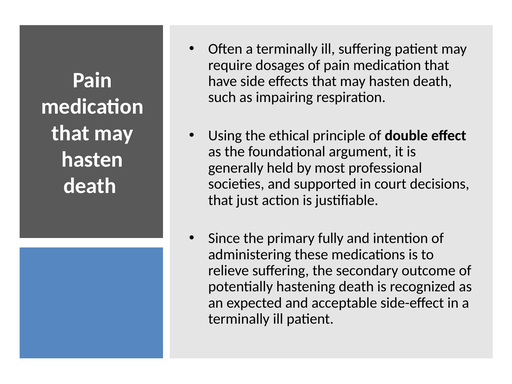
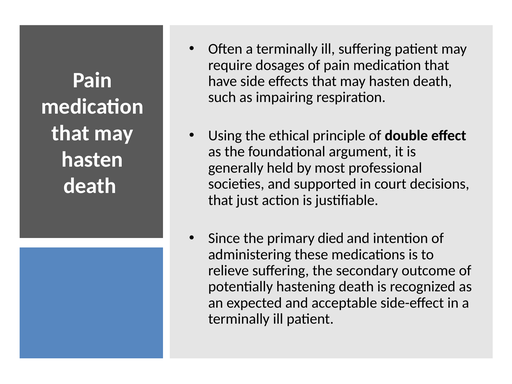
fully: fully -> died
